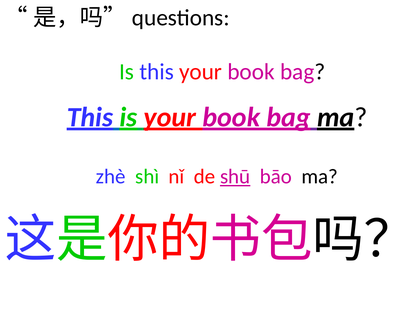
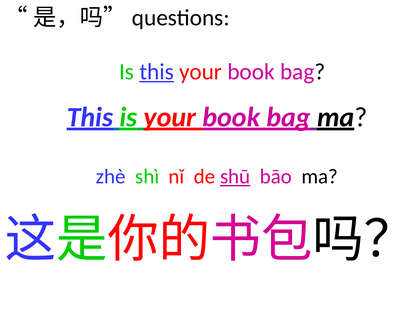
this at (157, 72) underline: none -> present
